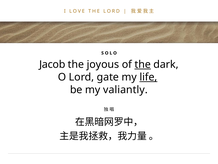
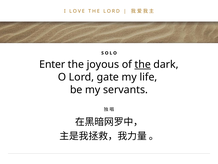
Jacob: Jacob -> Enter
life underline: present -> none
valiantly: valiantly -> servants
